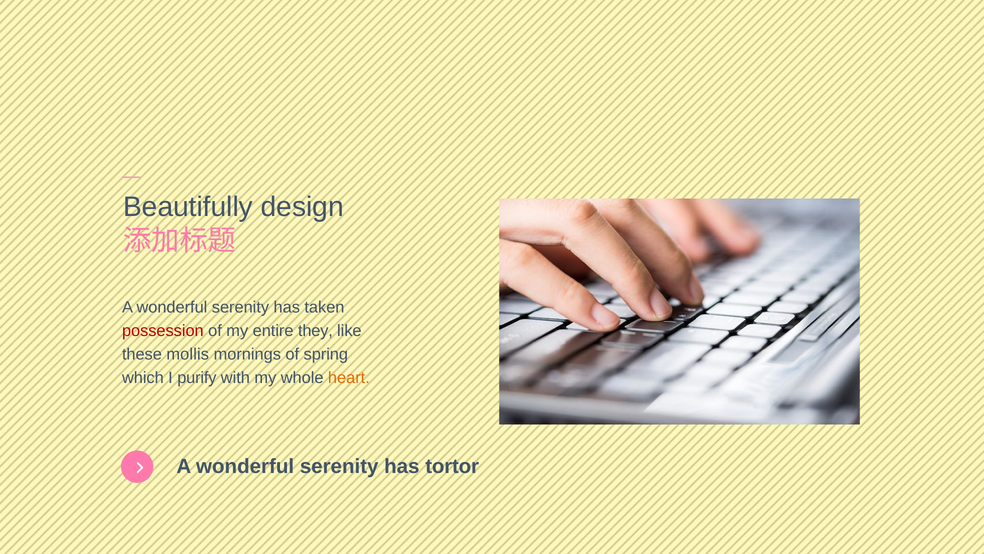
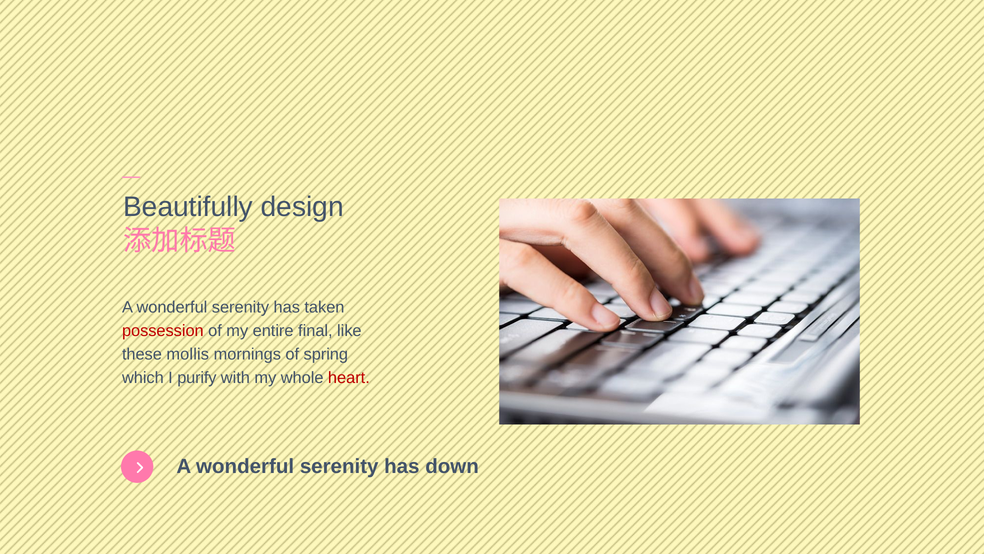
they: they -> final
heart colour: orange -> red
tortor: tortor -> down
